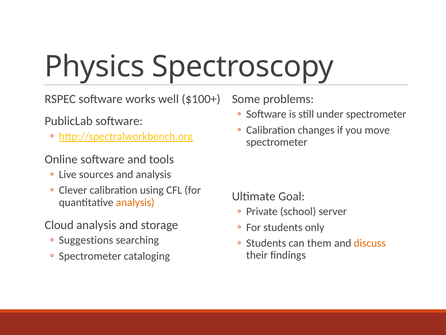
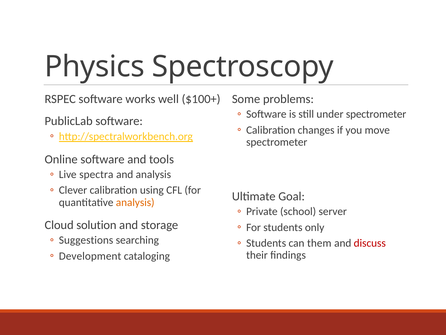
sources: sources -> spectra
Cloud analysis: analysis -> solution
discuss colour: orange -> red
Spectrometer at (90, 256): Spectrometer -> Development
